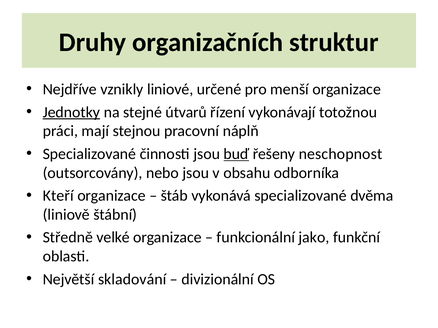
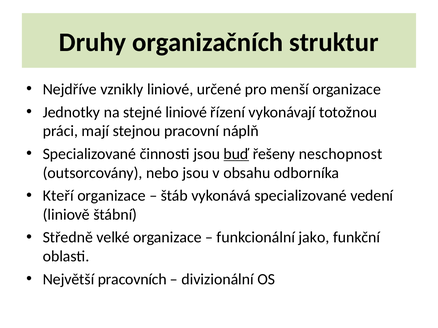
Jednotky underline: present -> none
stejné útvarů: útvarů -> liniové
dvěma: dvěma -> vedení
skladování: skladování -> pracovních
